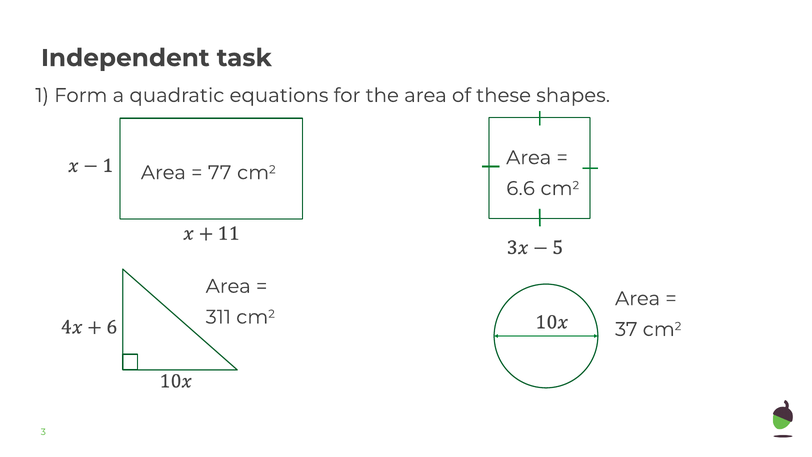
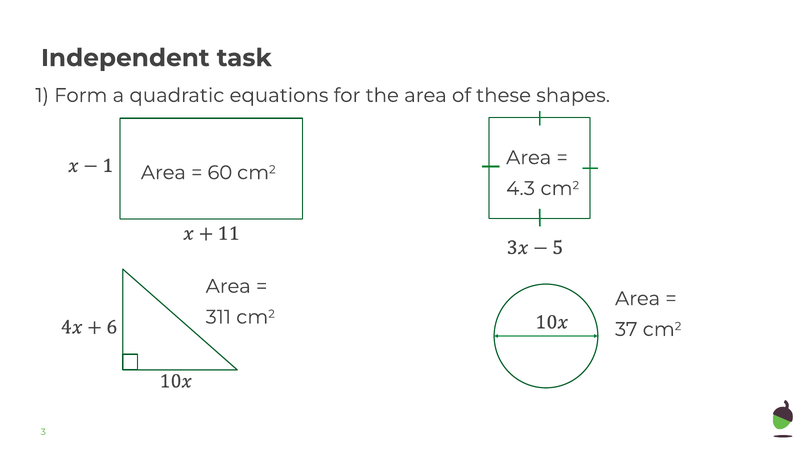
77: 77 -> 60
6.6: 6.6 -> 4.3
